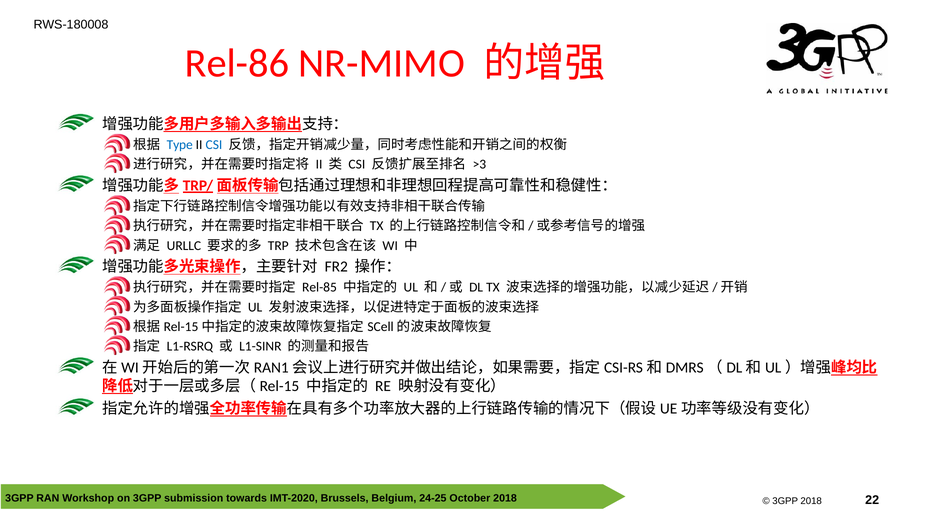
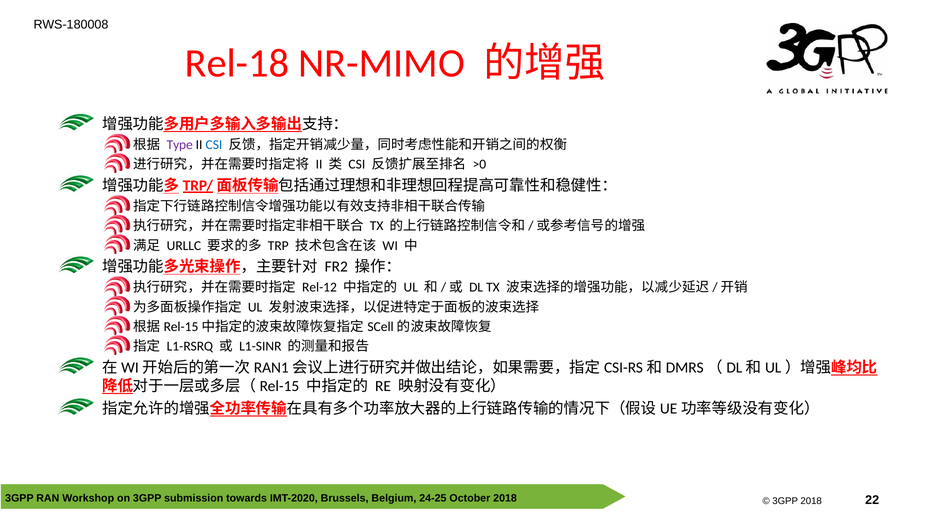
Rel-86: Rel-86 -> Rel-18
Type colour: blue -> purple
>3: >3 -> >0
Rel-85: Rel-85 -> Rel-12
